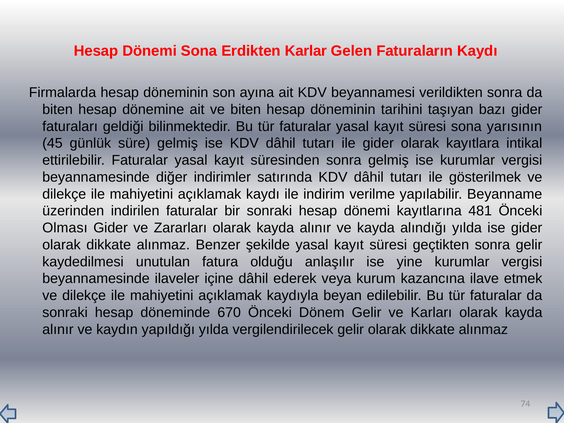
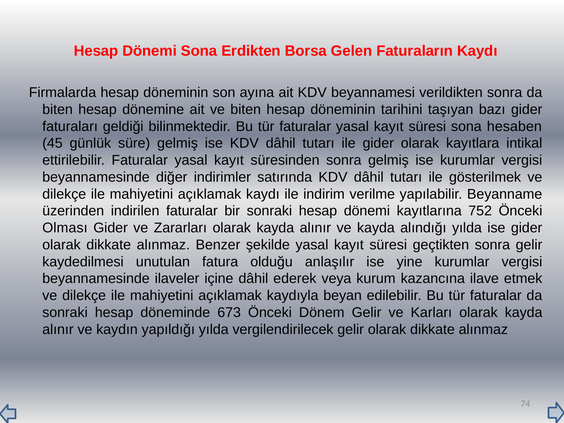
Karlar: Karlar -> Borsa
yarısının: yarısının -> hesaben
481: 481 -> 752
670: 670 -> 673
